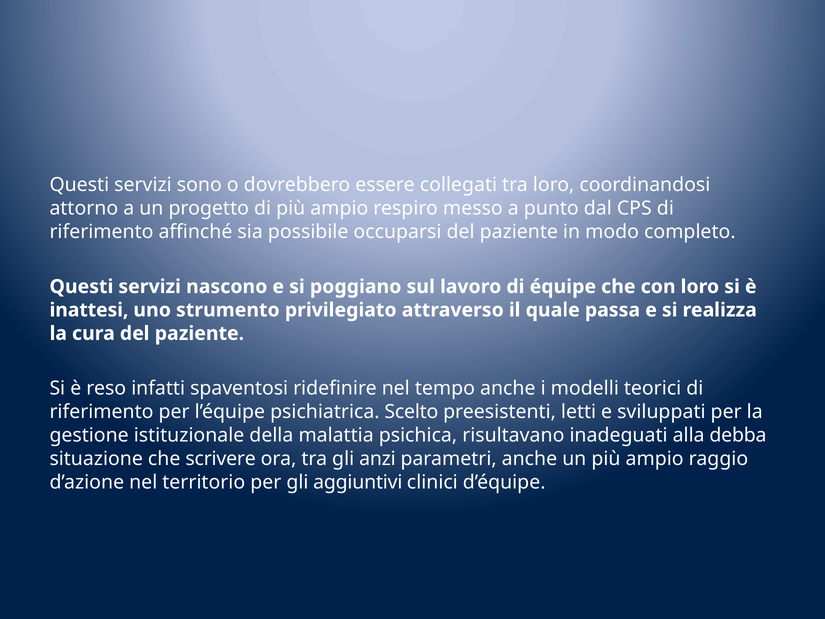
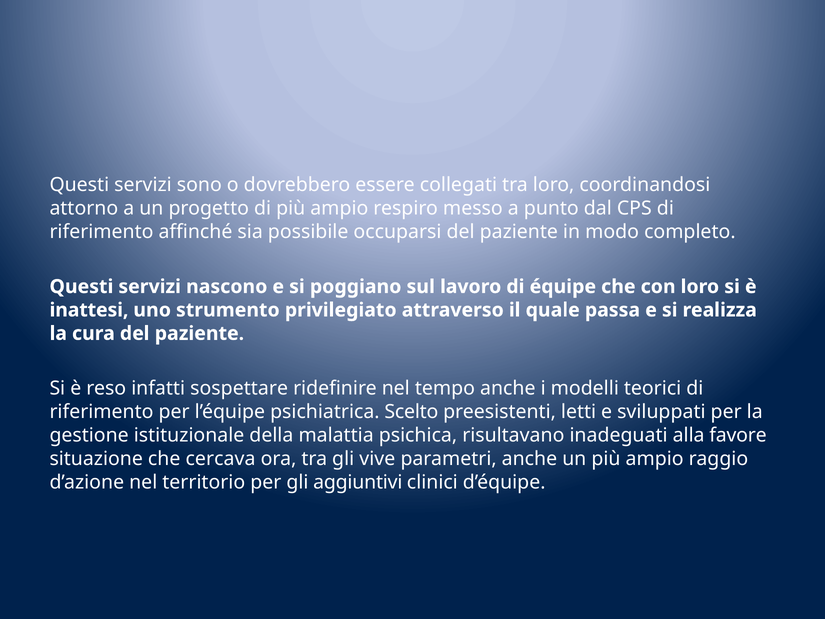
spaventosi: spaventosi -> sospettare
debba: debba -> favore
scrivere: scrivere -> cercava
anzi: anzi -> vive
